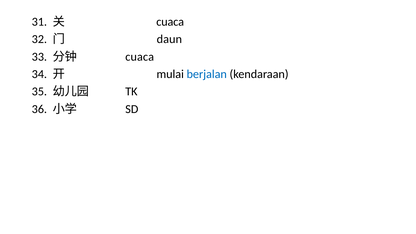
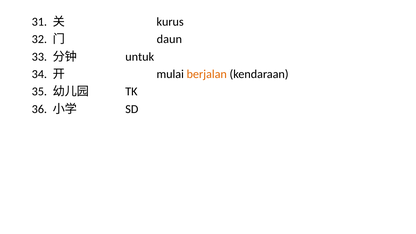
cuaca at (170, 22): cuaca -> kurus
cuaca at (140, 57): cuaca -> untuk
berjalan colour: blue -> orange
